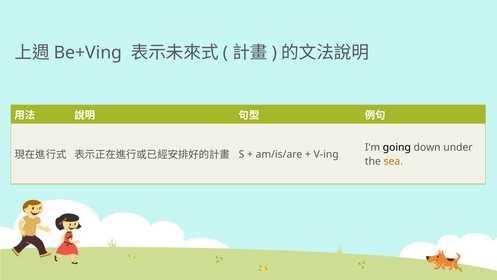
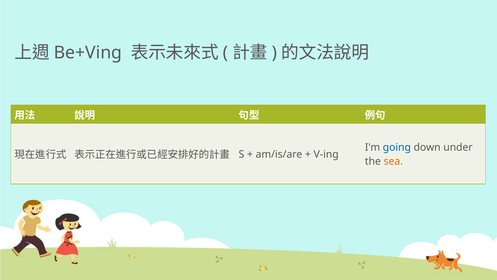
going colour: black -> blue
